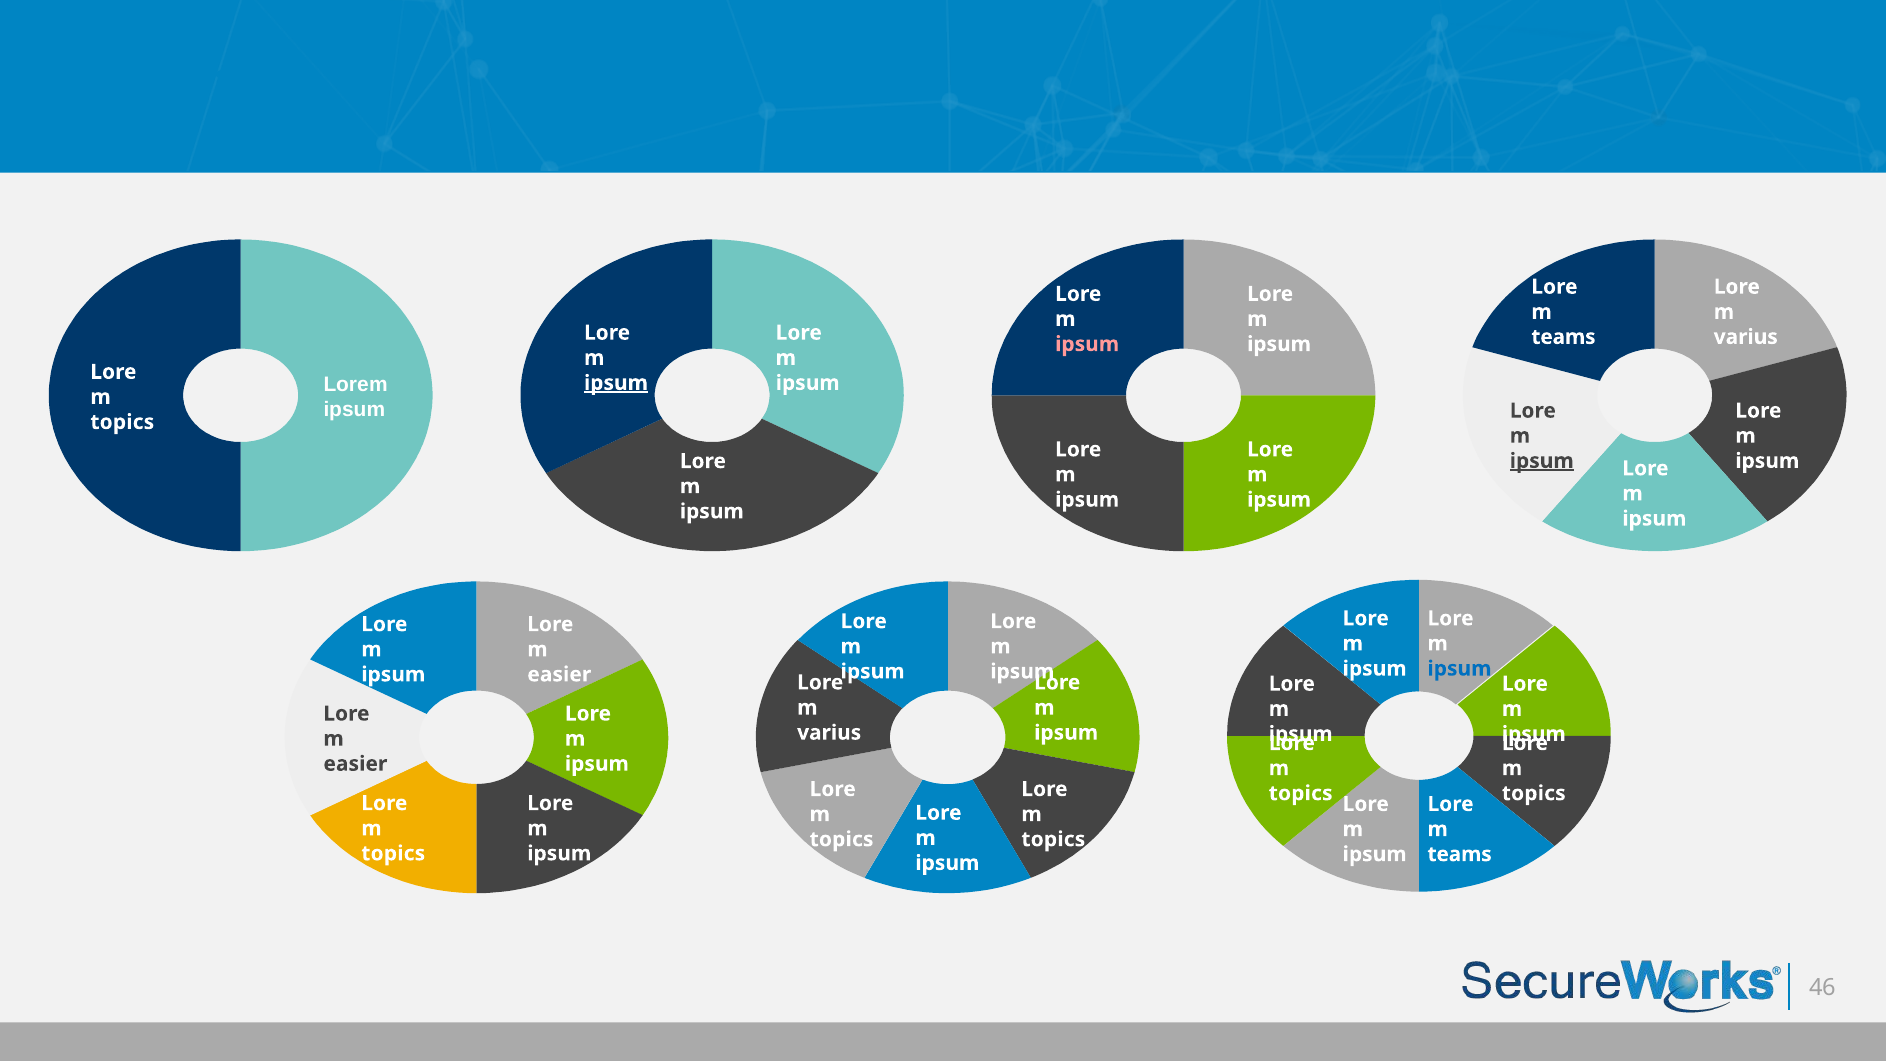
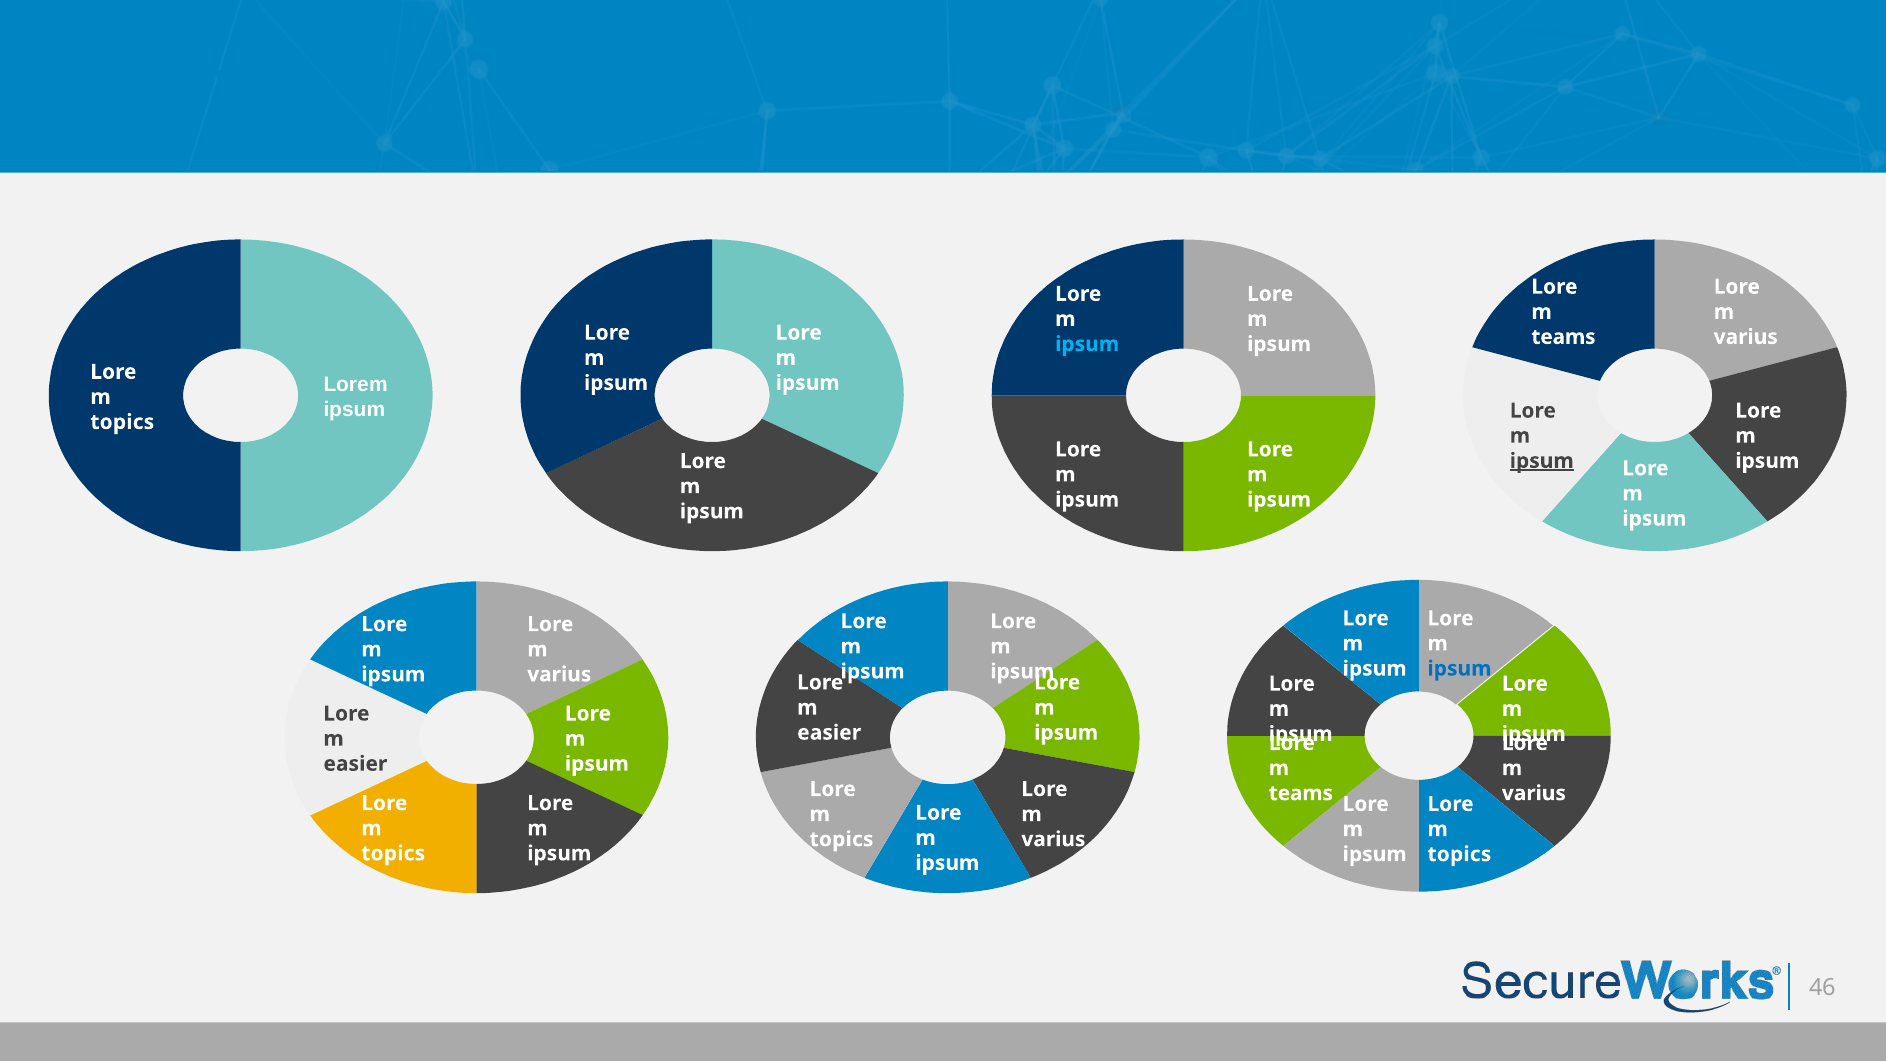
ipsum at (1087, 344) colour: pink -> light blue
ipsum at (616, 383) underline: present -> none
easier at (559, 674): easier -> varius
varius at (829, 733): varius -> easier
topics at (1301, 793): topics -> teams
topics at (1534, 793): topics -> varius
topics at (1053, 839): topics -> varius
teams at (1460, 854): teams -> topics
